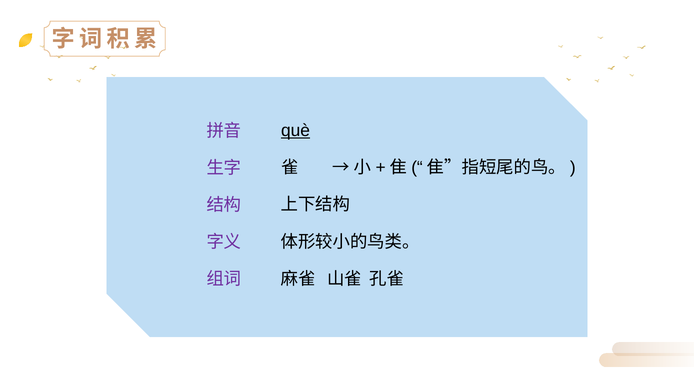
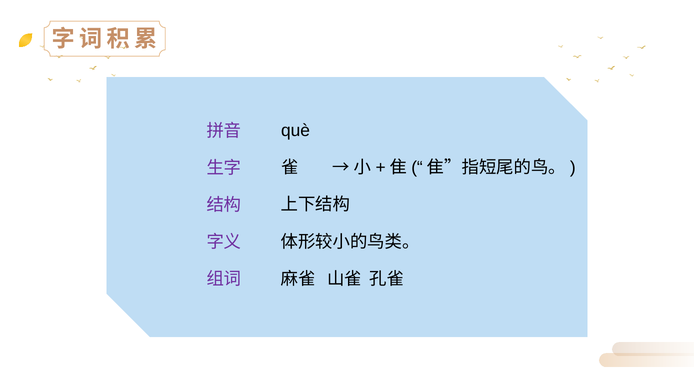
què underline: present -> none
